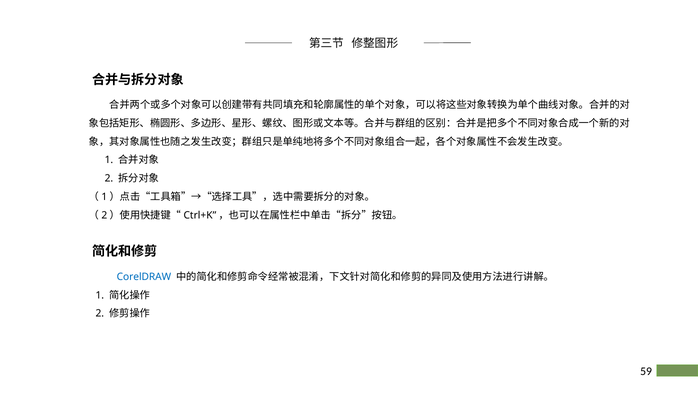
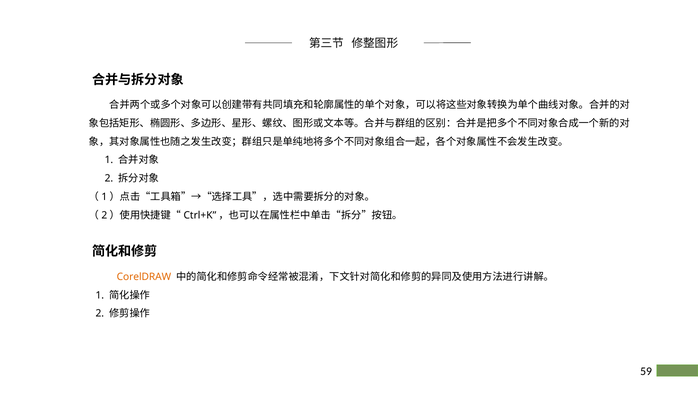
CorelDRAW colour: blue -> orange
